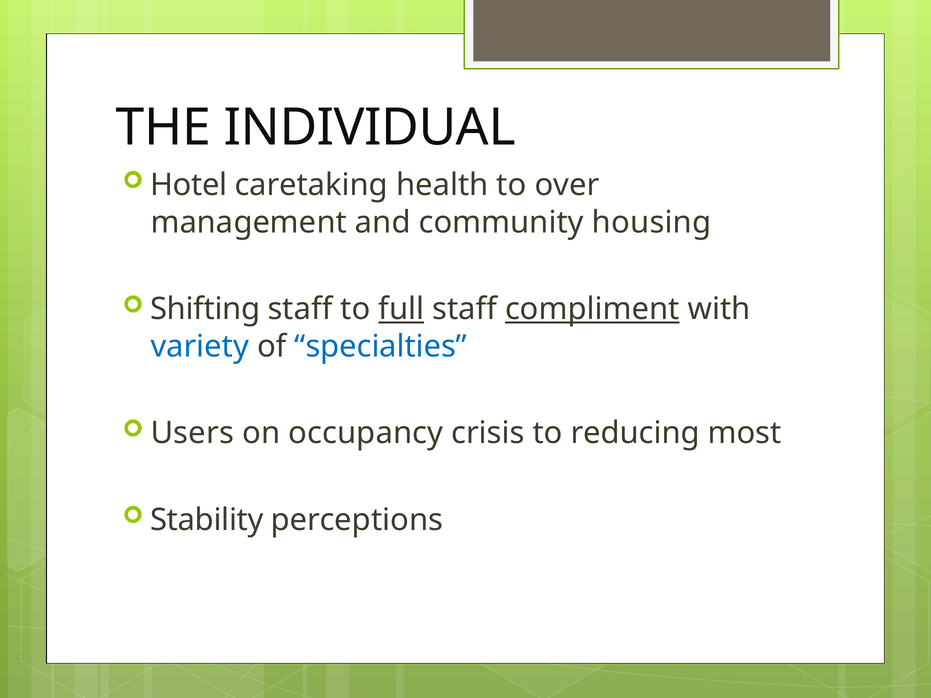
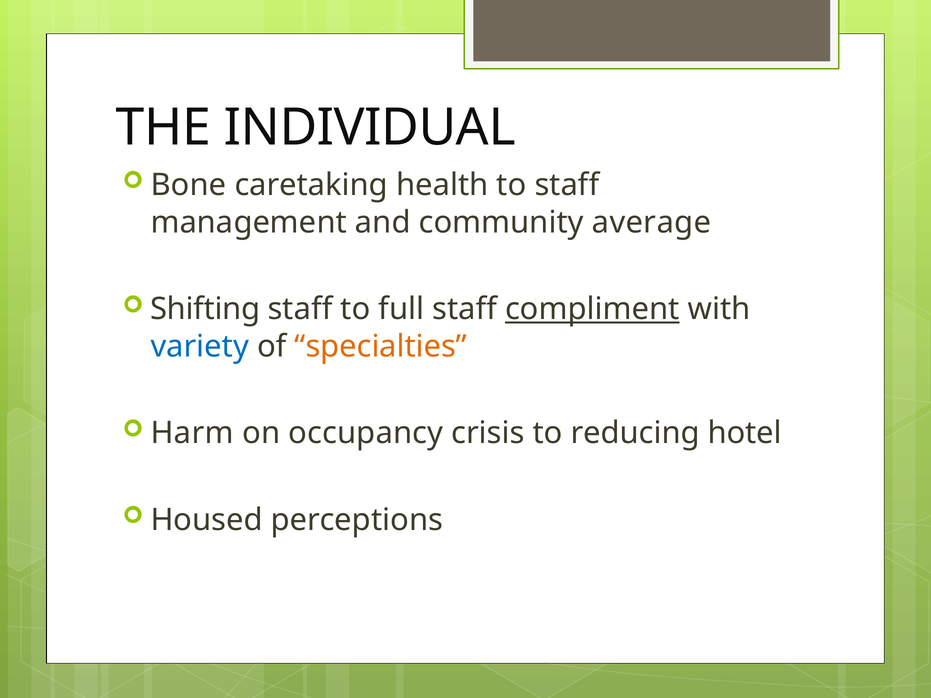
Hotel: Hotel -> Bone
to over: over -> staff
housing: housing -> average
full underline: present -> none
specialties colour: blue -> orange
Users: Users -> Harm
most: most -> hotel
Stability: Stability -> Housed
